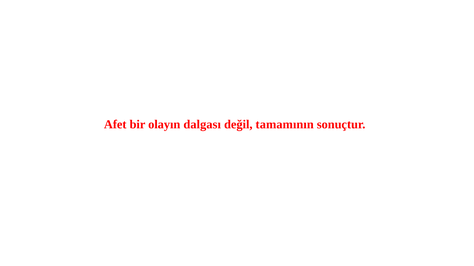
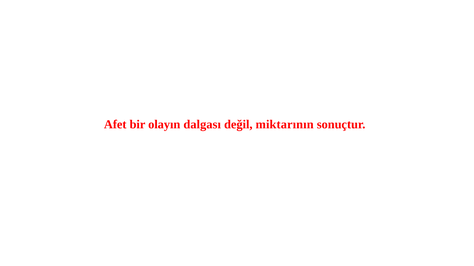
tamamının: tamamının -> miktarının
